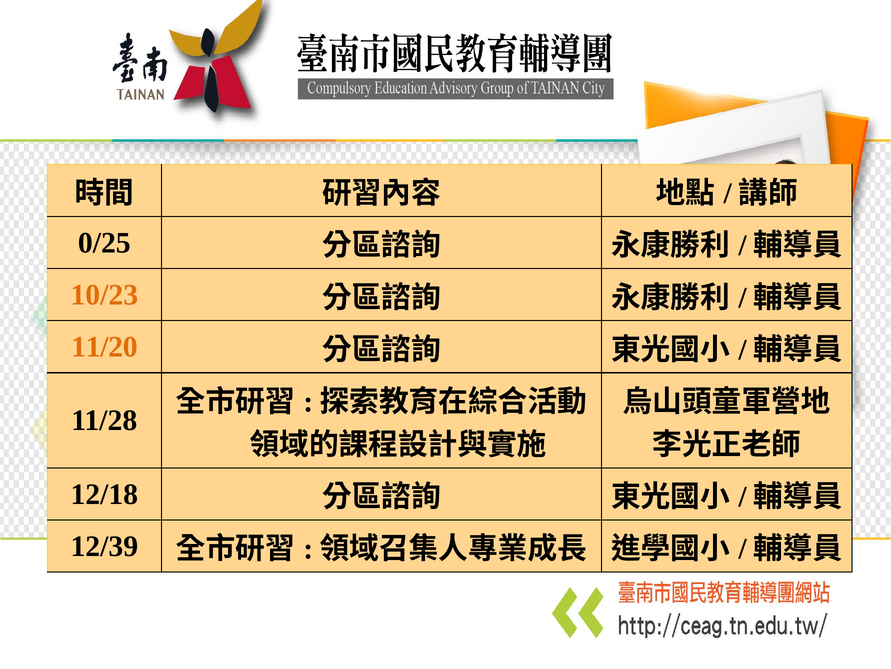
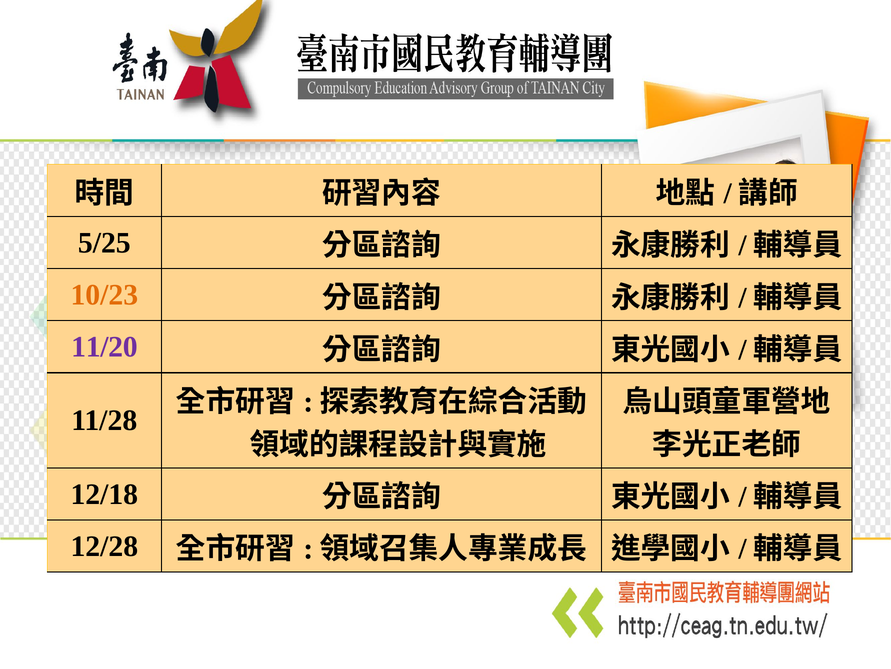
0/25: 0/25 -> 5/25
11/20 colour: orange -> purple
12/39: 12/39 -> 12/28
